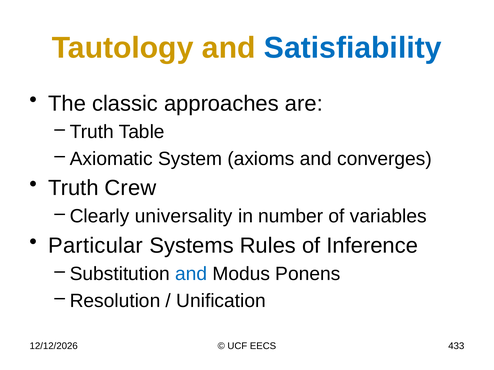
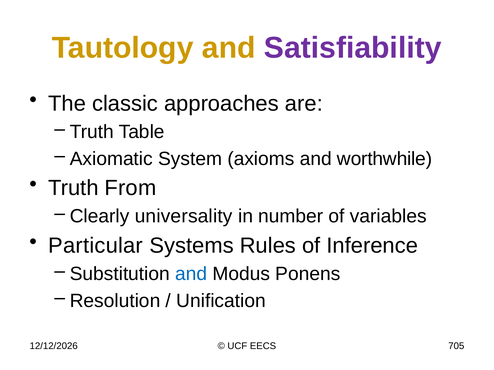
Satisfiability colour: blue -> purple
converges: converges -> worthwhile
Crew: Crew -> From
433: 433 -> 705
